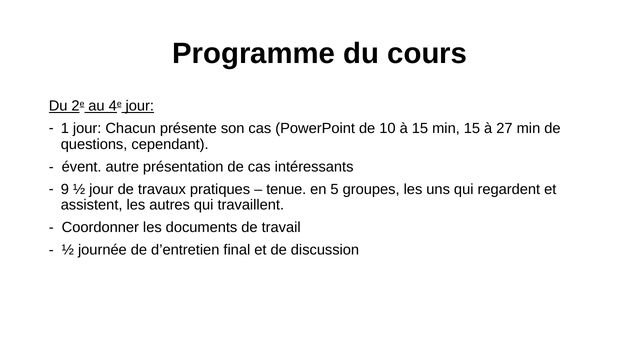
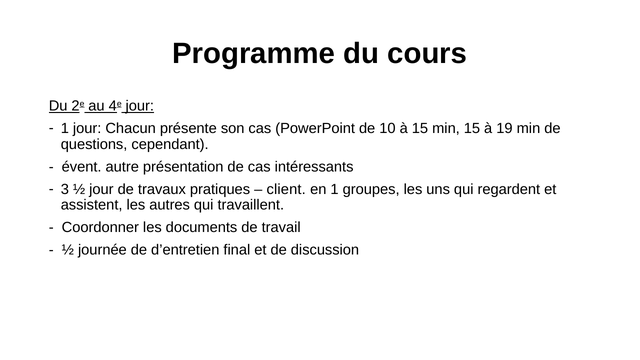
27: 27 -> 19
9: 9 -> 3
tenue: tenue -> client
en 5: 5 -> 1
